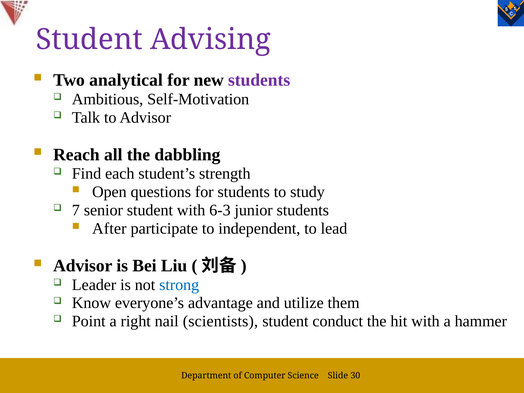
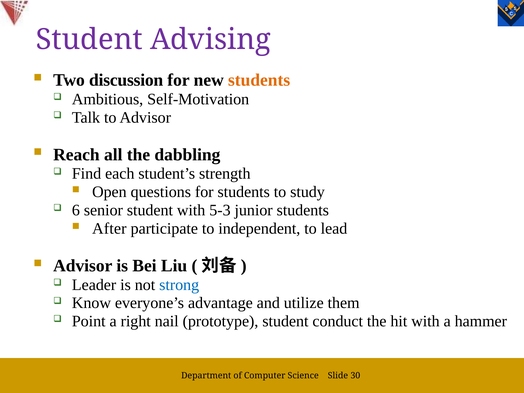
analytical: analytical -> discussion
students at (259, 80) colour: purple -> orange
7: 7 -> 6
6-3: 6-3 -> 5-3
scientists: scientists -> prototype
